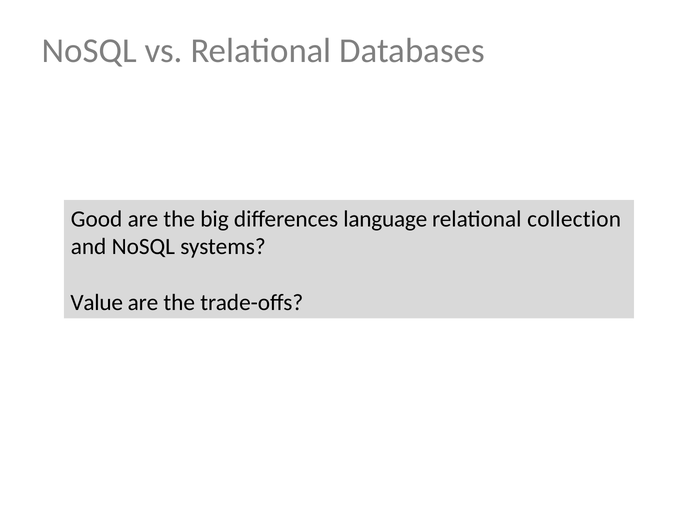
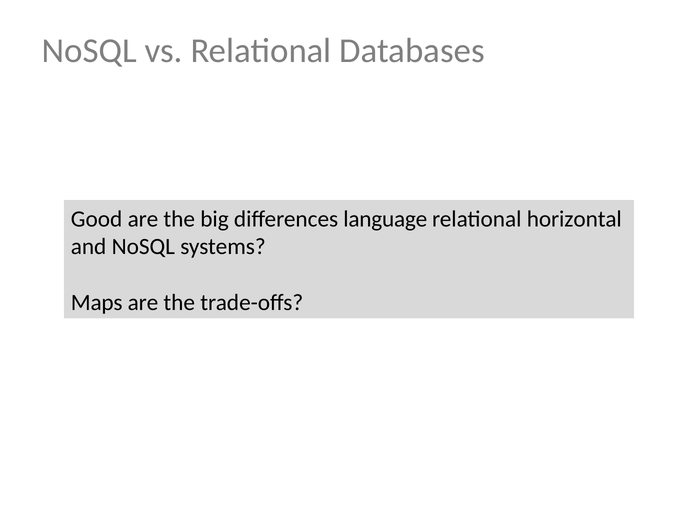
collection: collection -> horizontal
Value: Value -> Maps
